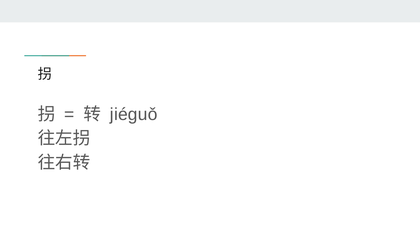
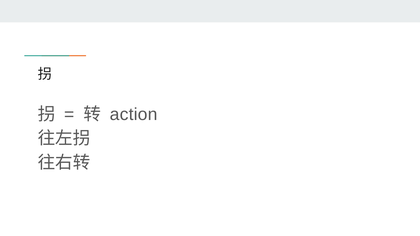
jiéguǒ: jiéguǒ -> action
